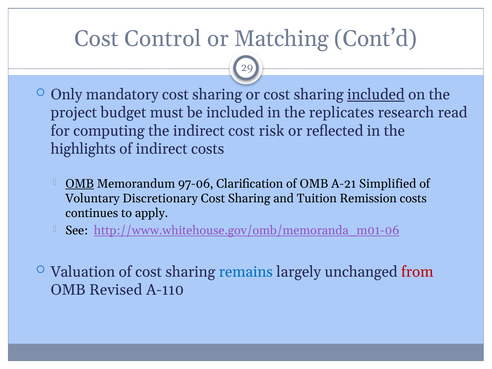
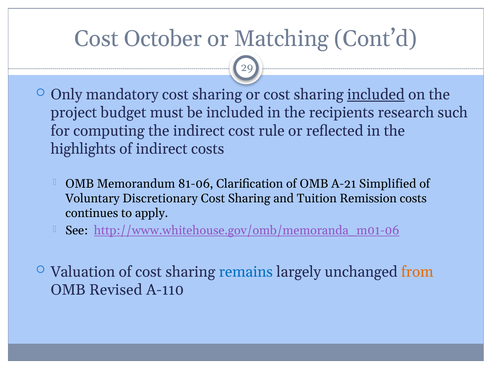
Control: Control -> October
replicates: replicates -> recipients
read: read -> such
risk: risk -> rule
OMB at (80, 184) underline: present -> none
97-06: 97-06 -> 81-06
from colour: red -> orange
